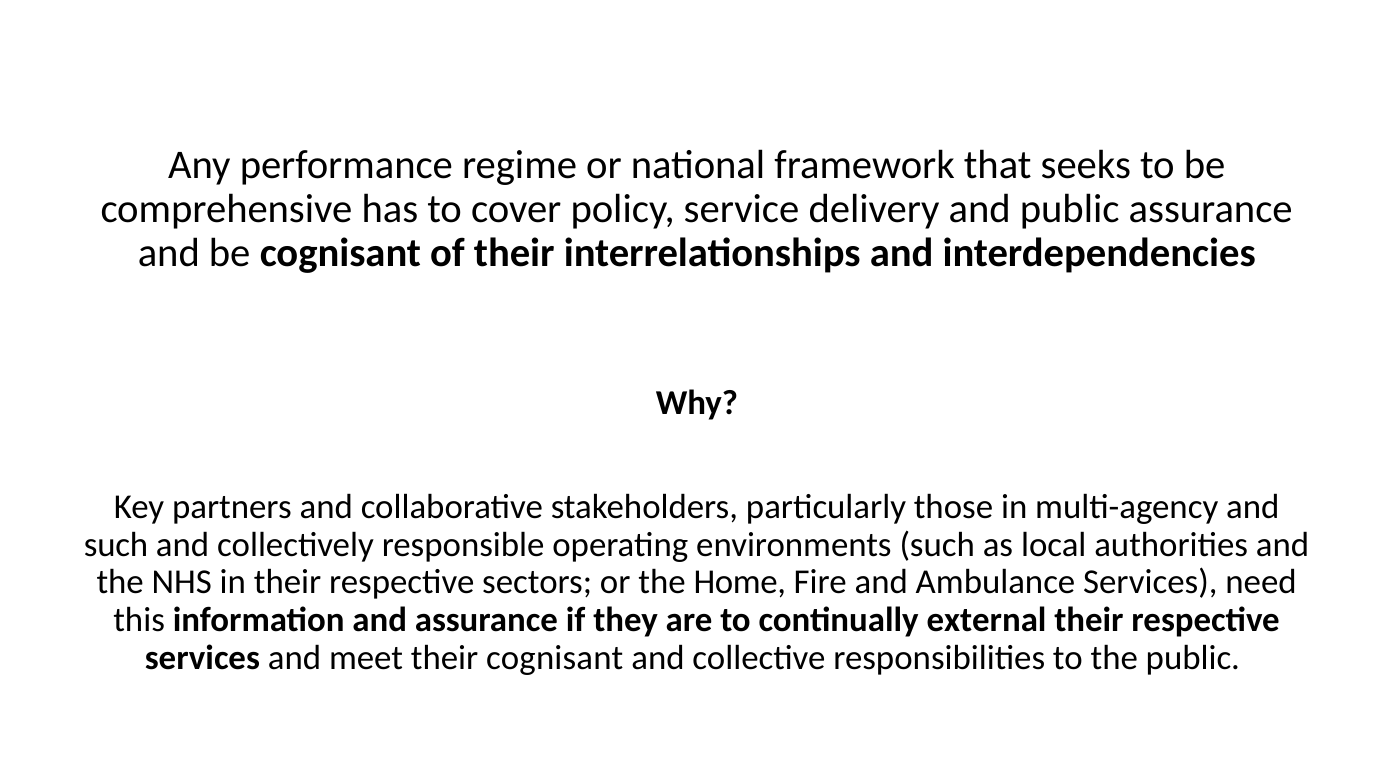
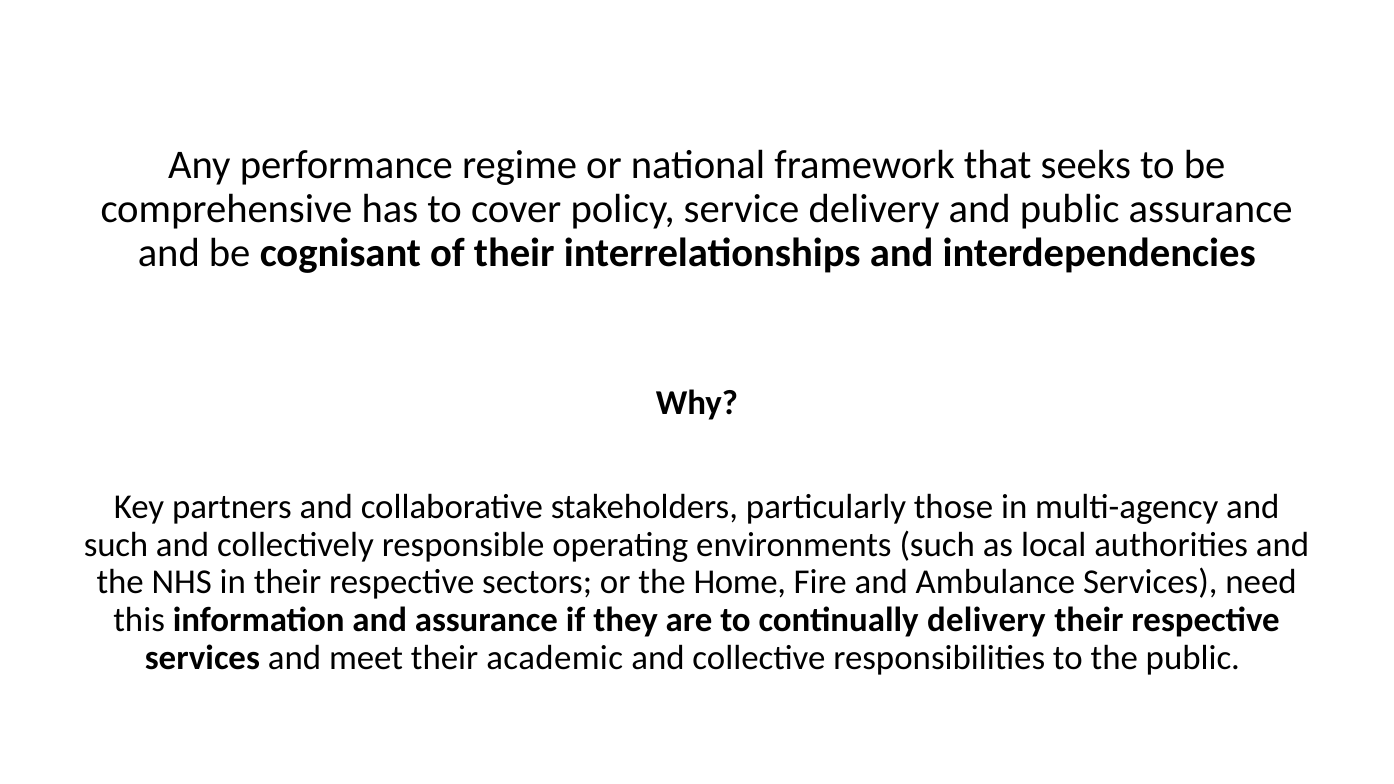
continually external: external -> delivery
their cognisant: cognisant -> academic
